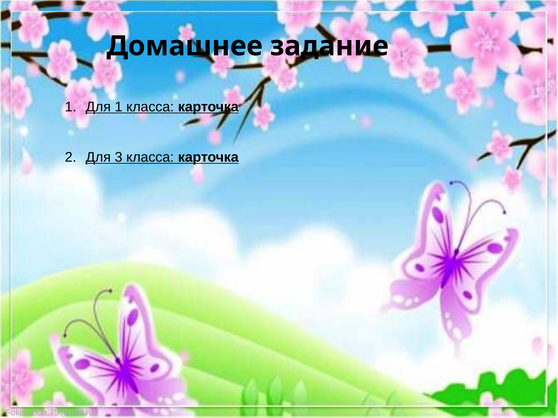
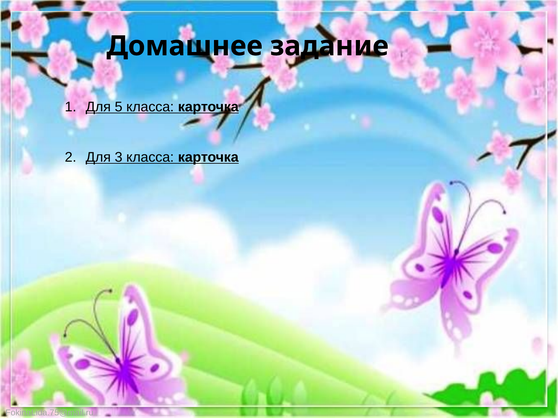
Для 1: 1 -> 5
